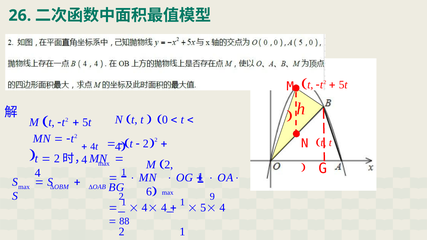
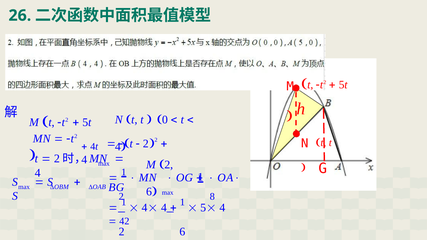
9: 9 -> 8
88: 88 -> 42
2 1: 1 -> 6
